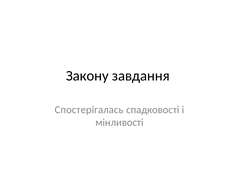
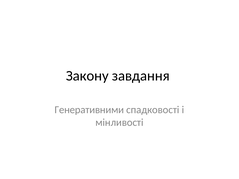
Спостерігалась: Спостерігалась -> Генеративними
